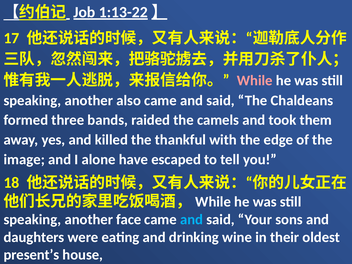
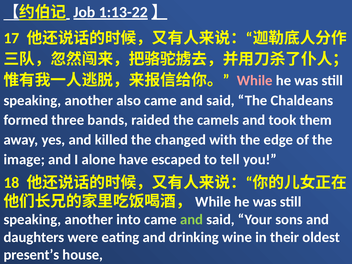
thankful: thankful -> changed
face: face -> into
and at (192, 220) colour: light blue -> light green
